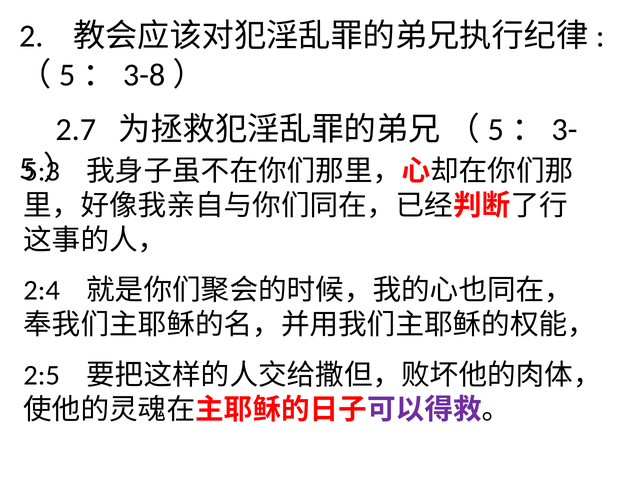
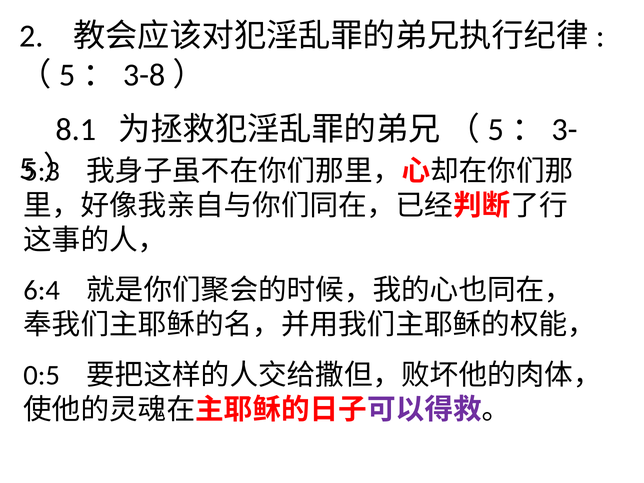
2.7: 2.7 -> 8.1
2:4: 2:4 -> 6:4
2:5: 2:5 -> 0:5
